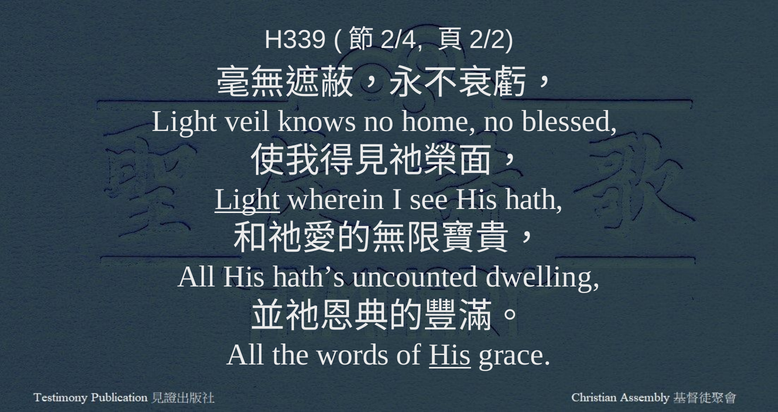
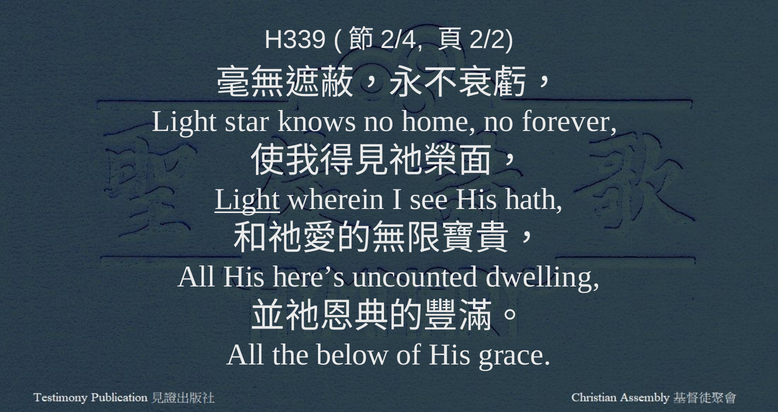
veil: veil -> star
blessed: blessed -> forever
hath’s: hath’s -> here’s
words: words -> below
His at (450, 355) underline: present -> none
